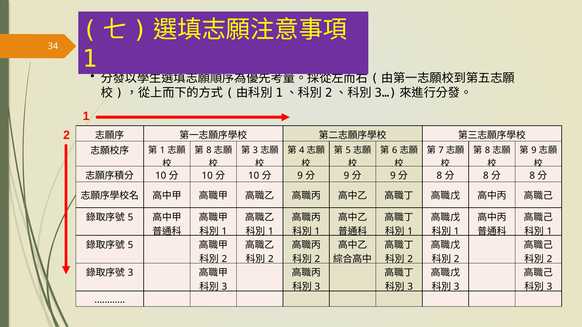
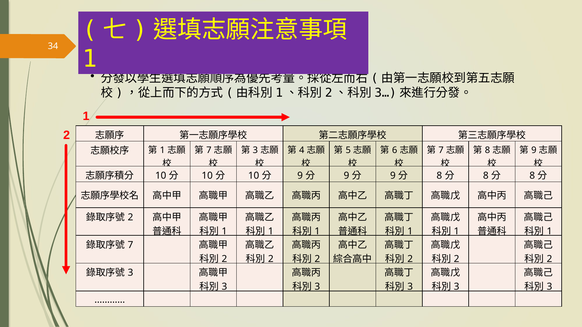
8 at (209, 150): 8 -> 7
5 at (130, 217): 5 -> 2
5 at (130, 245): 5 -> 7
